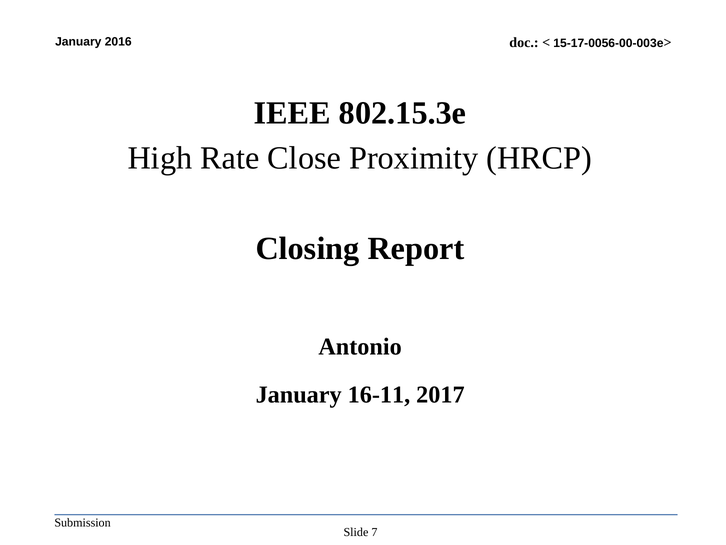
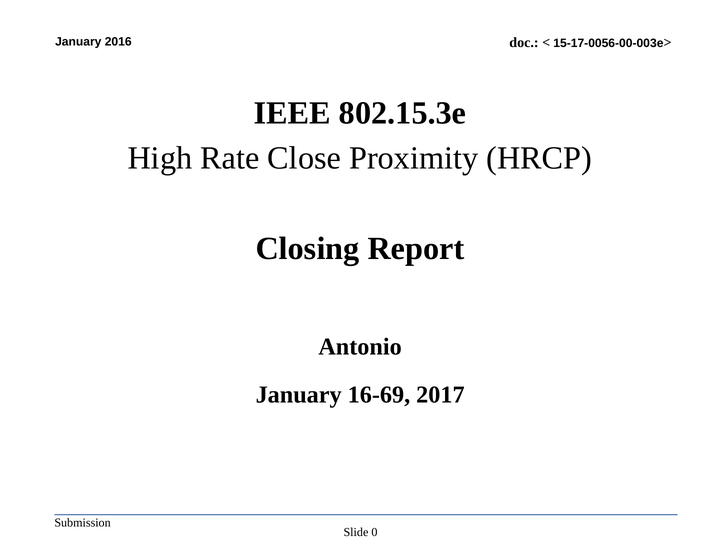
16-11: 16-11 -> 16-69
7: 7 -> 0
